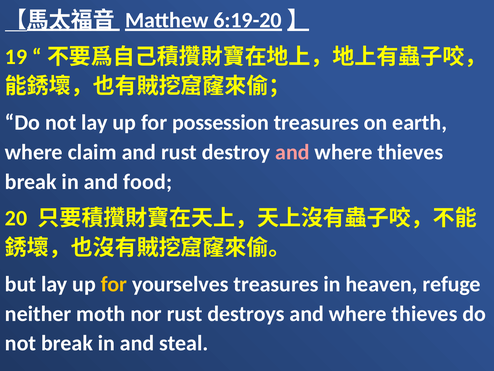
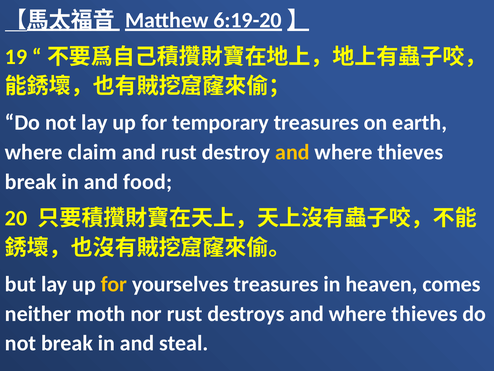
possession: possession -> temporary
and at (292, 152) colour: pink -> yellow
refuge: refuge -> comes
